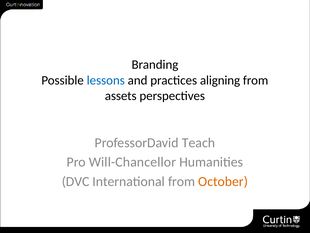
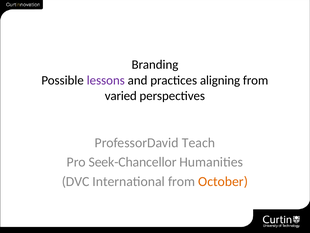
lessons colour: blue -> purple
assets: assets -> varied
Will-Chancellor: Will-Chancellor -> Seek-Chancellor
